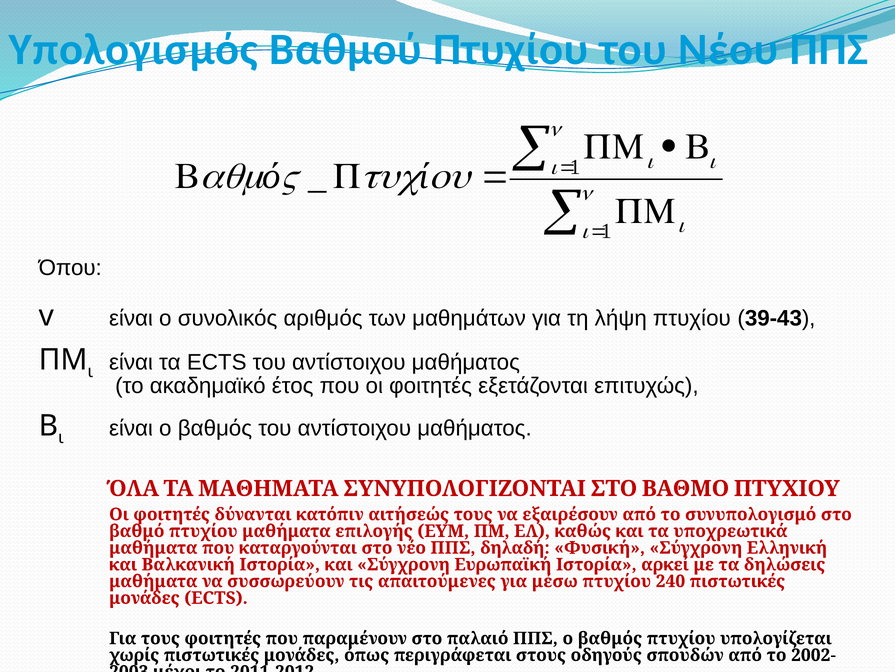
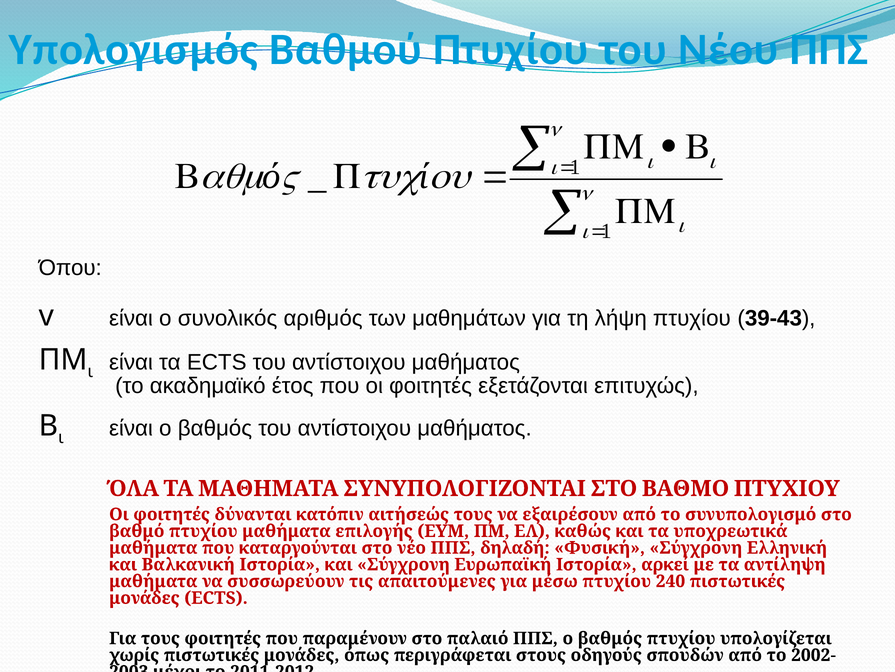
δηλώσεις: δηλώσεις -> αντίληψη
